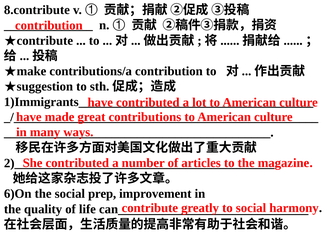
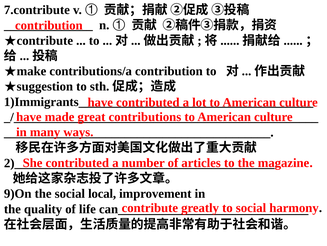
8.contribute: 8.contribute -> 7.contribute
6)On: 6)On -> 9)On
prep: prep -> local
